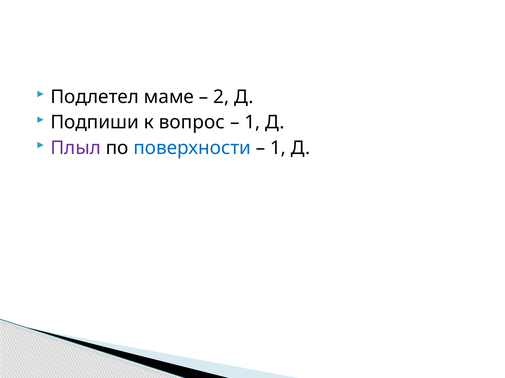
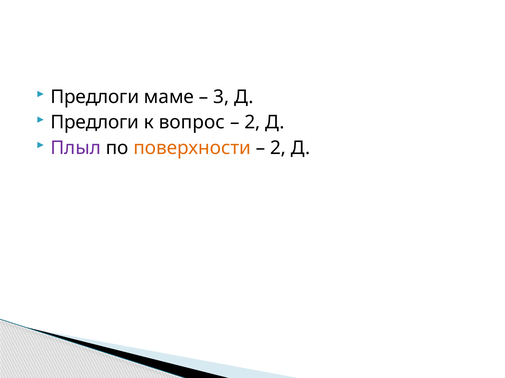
Подлетел at (95, 97): Подлетел -> Предлоги
2: 2 -> 3
Подпиши at (95, 123): Подпиши -> Предлоги
1 at (252, 123): 1 -> 2
поверхности colour: blue -> orange
1 at (278, 148): 1 -> 2
